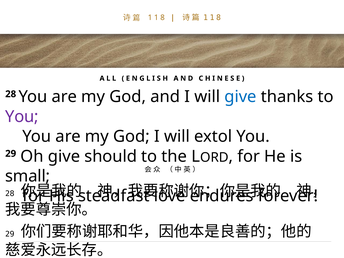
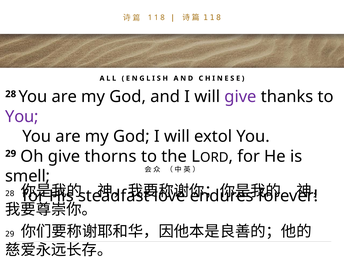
give at (240, 97) colour: blue -> purple
should: should -> thorns
small: small -> smell
